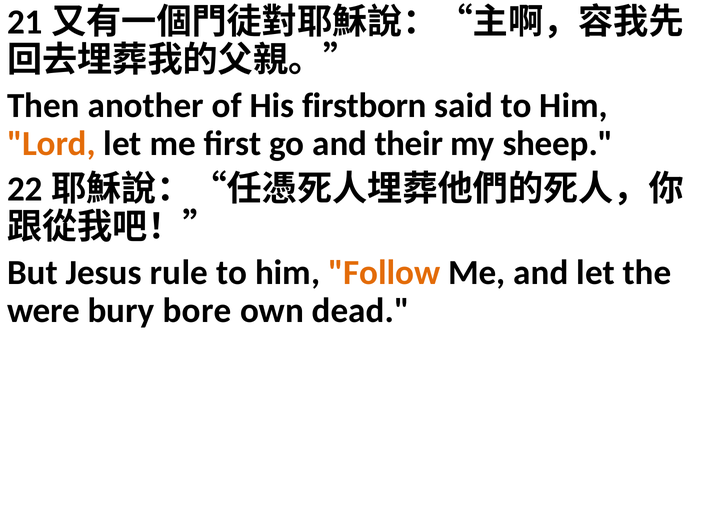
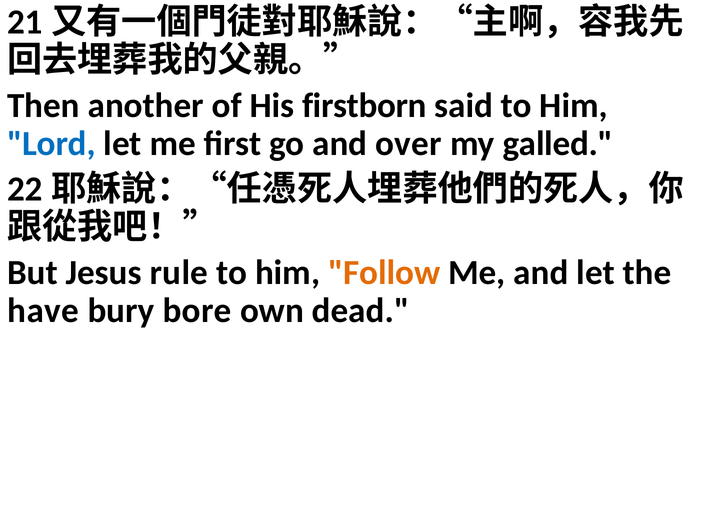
Lord colour: orange -> blue
their: their -> over
sheep: sheep -> galled
were: were -> have
